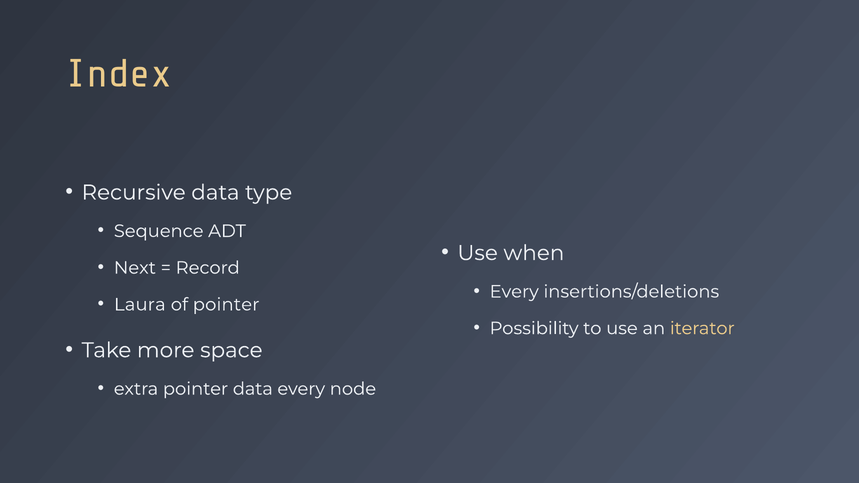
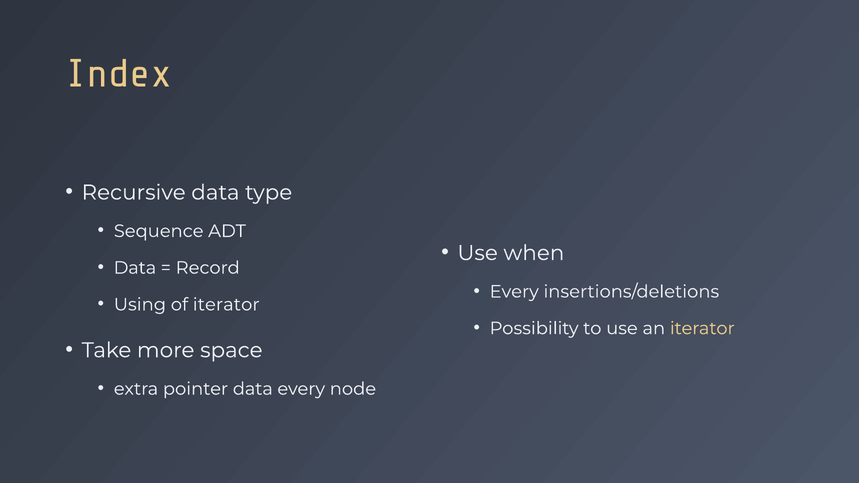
Next at (135, 268): Next -> Data
Laura: Laura -> Using
of pointer: pointer -> iterator
